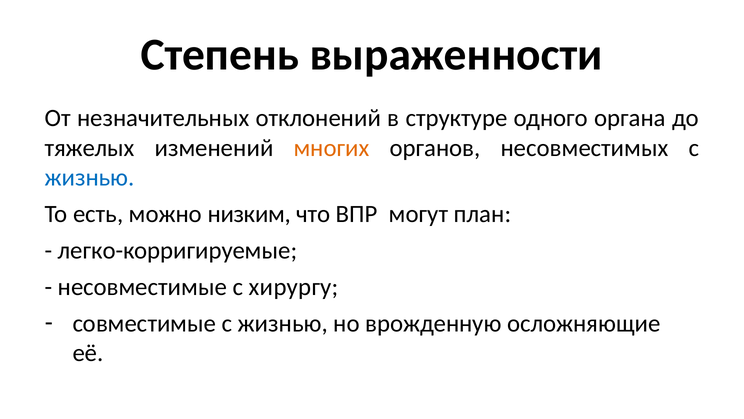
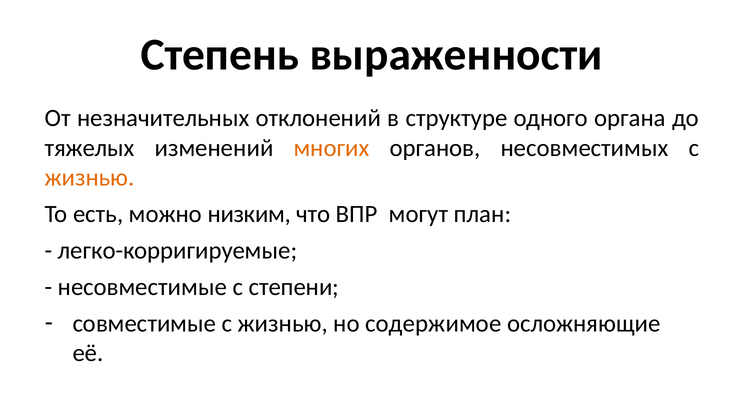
жизнью at (90, 178) colour: blue -> orange
хирургу: хирургу -> степени
врожденную: врожденную -> содержимое
